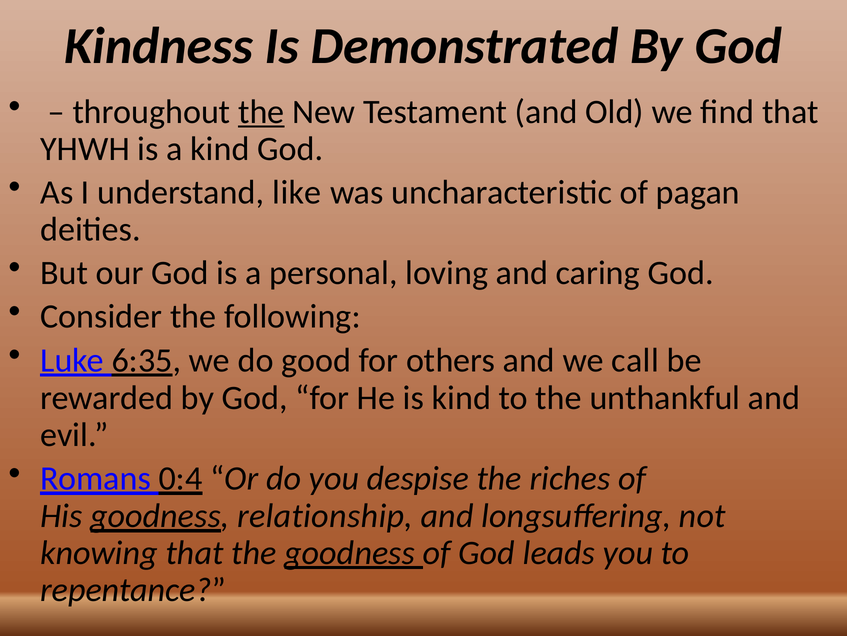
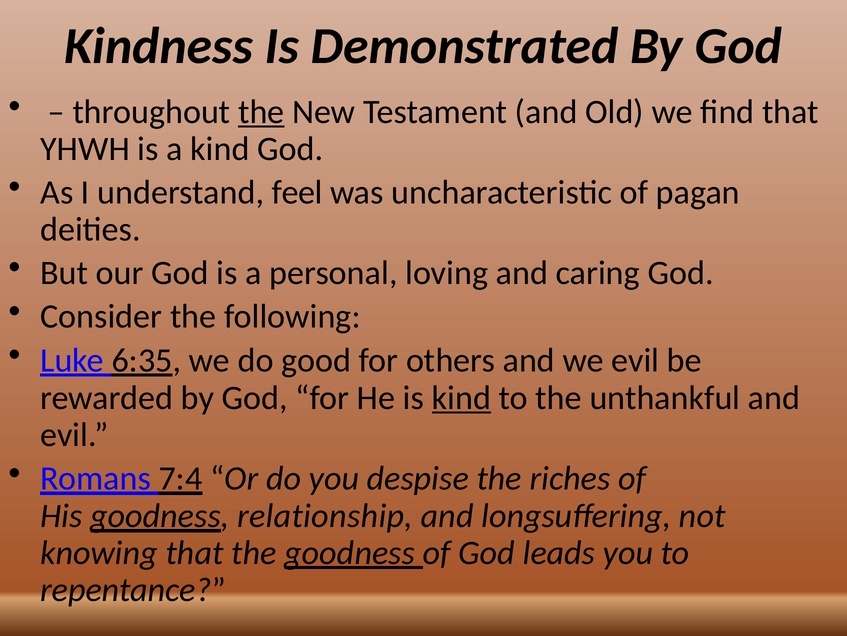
like: like -> feel
we call: call -> evil
kind at (461, 397) underline: none -> present
0:4: 0:4 -> 7:4
